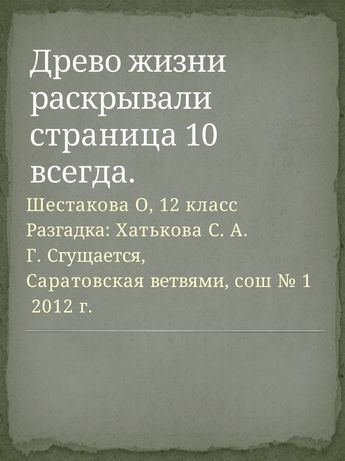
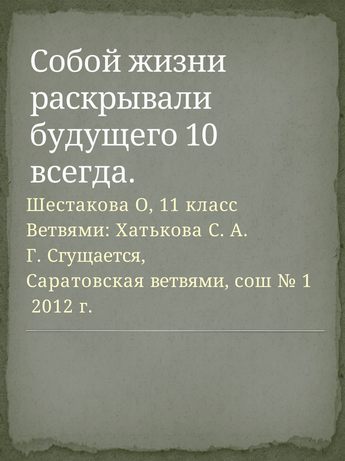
Древо: Древо -> Собой
страница: страница -> будущего
12: 12 -> 11
Разгадка at (68, 230): Разгадка -> Ветвями
